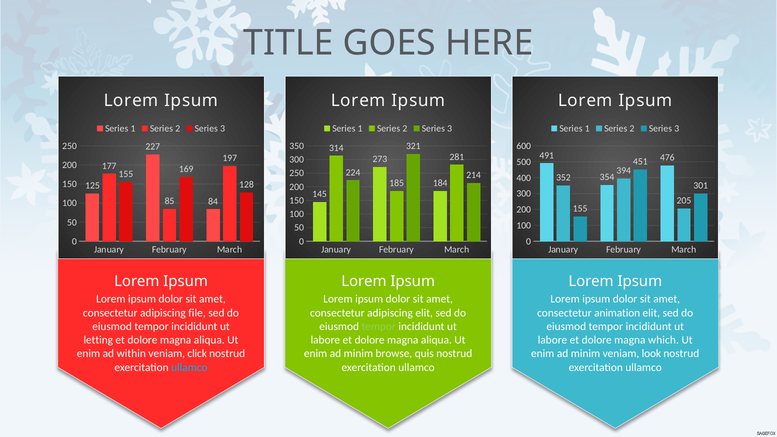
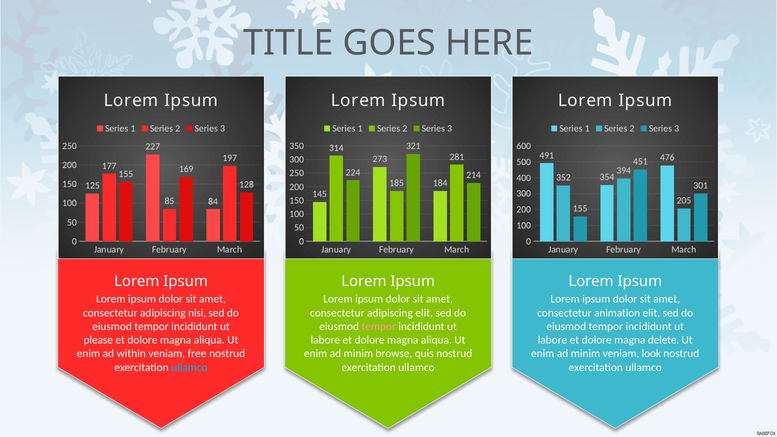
file: file -> nisi
tempor at (379, 326) colour: light green -> pink
letting: letting -> please
which: which -> delete
click: click -> free
